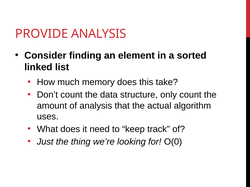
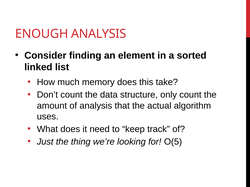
PROVIDE: PROVIDE -> ENOUGH
O(0: O(0 -> O(5
